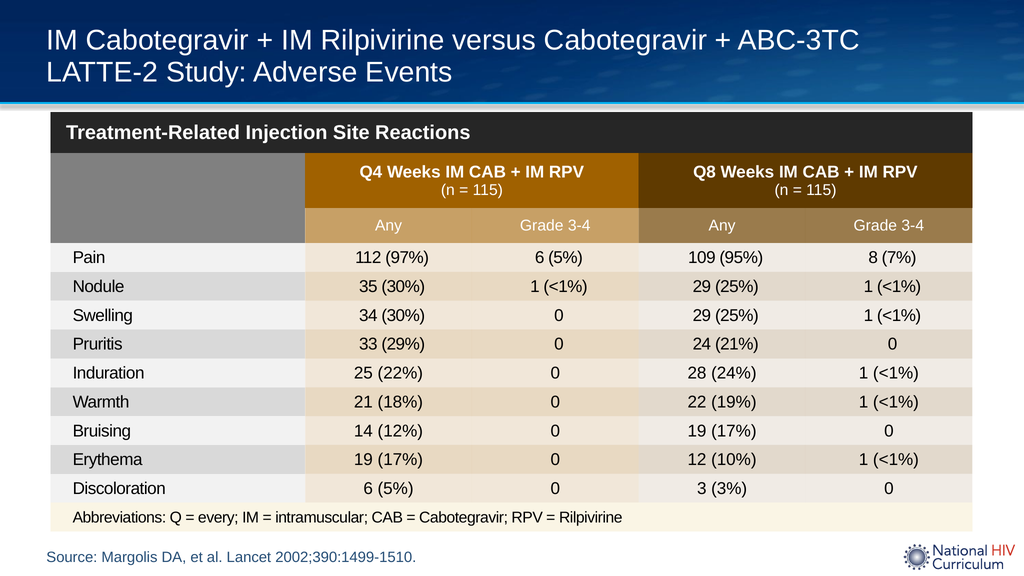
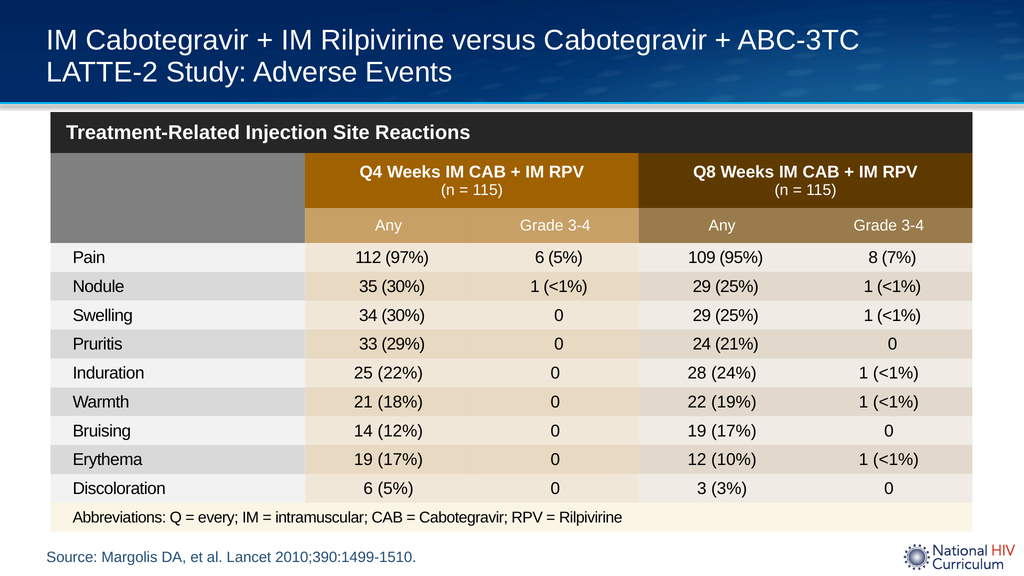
2002;390:1499-1510: 2002;390:1499-1510 -> 2010;390:1499-1510
